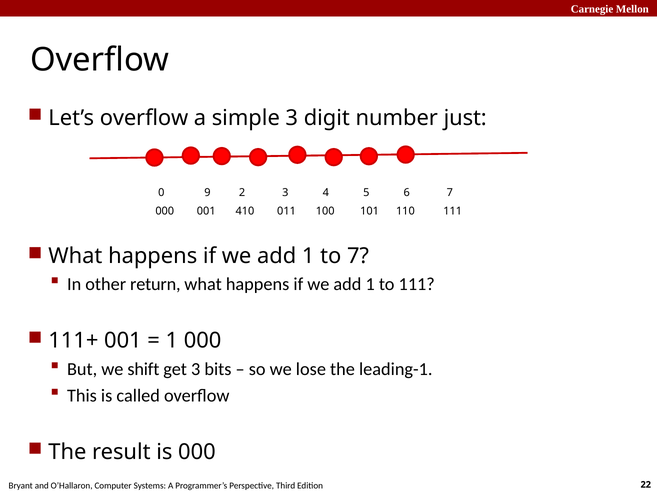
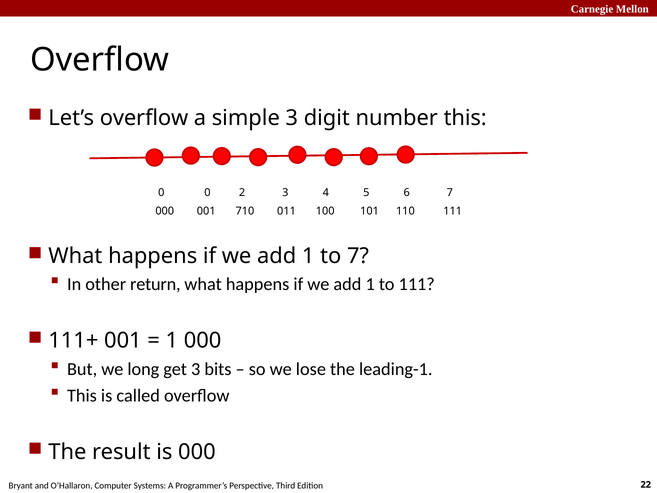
number just: just -> this
0 9: 9 -> 0
410: 410 -> 710
shift: shift -> long
